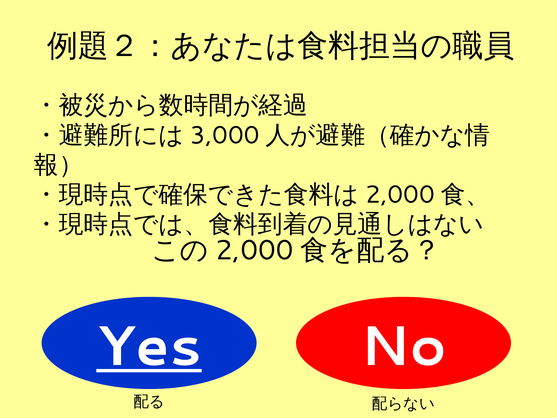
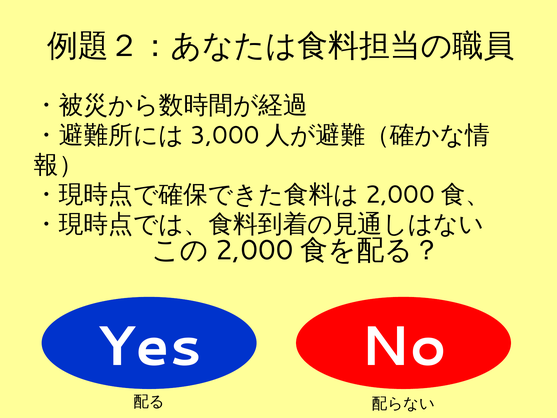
Yes underline: present -> none
